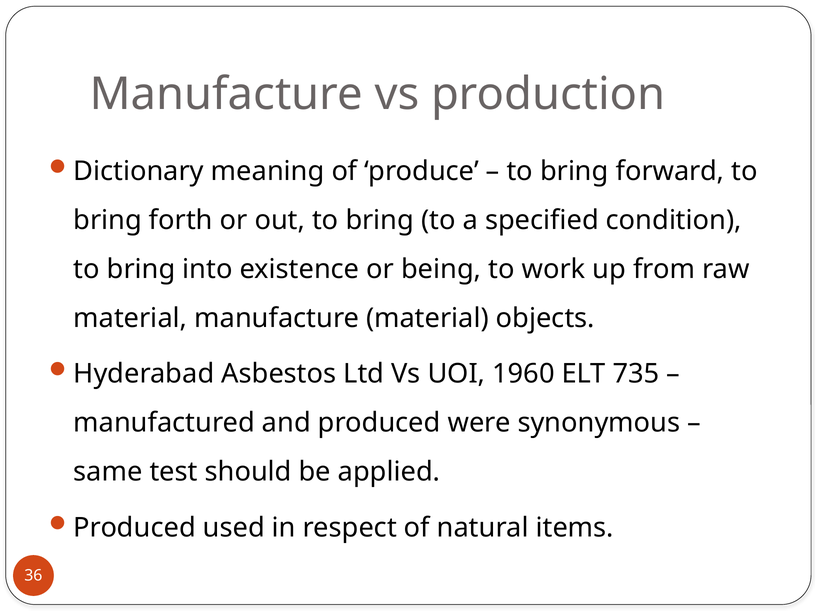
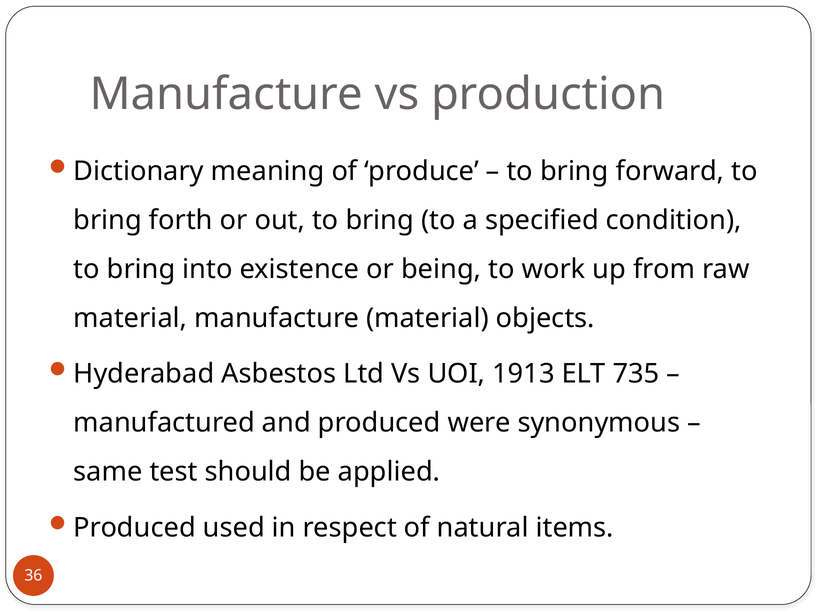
1960: 1960 -> 1913
